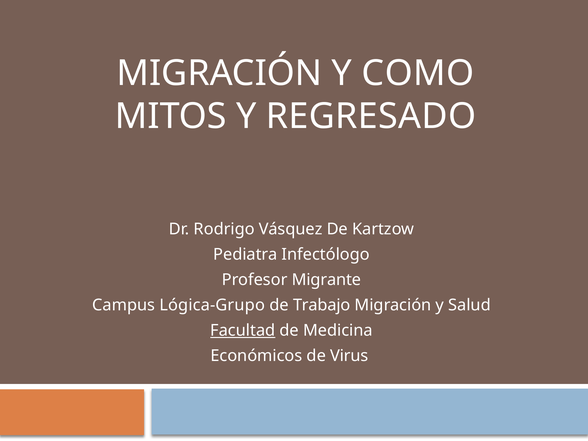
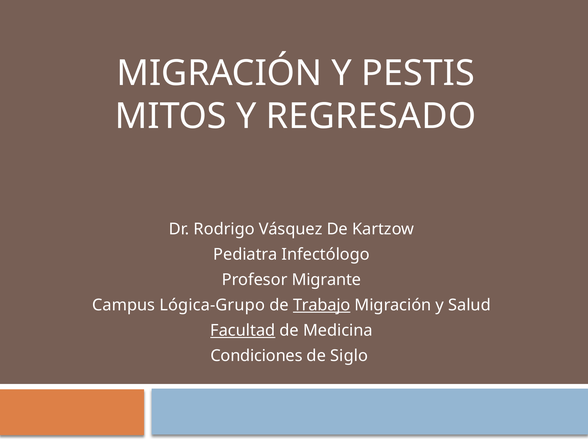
COMO: COMO -> PESTIS
Trabajo underline: none -> present
Económicos: Económicos -> Condiciones
Virus: Virus -> Siglo
